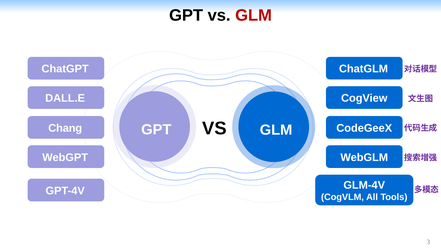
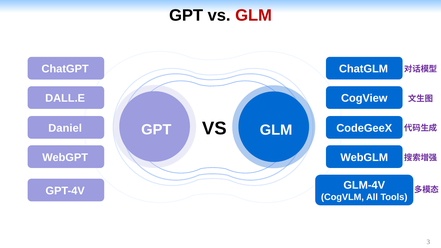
Chang: Chang -> Daniel
